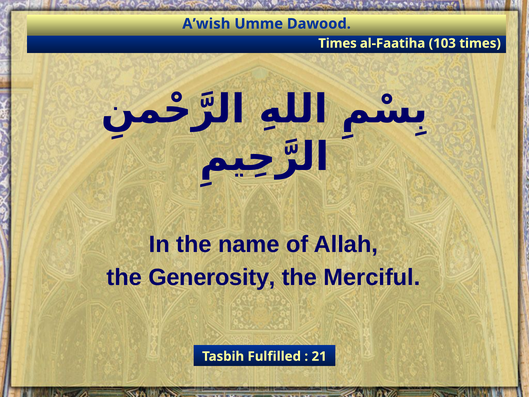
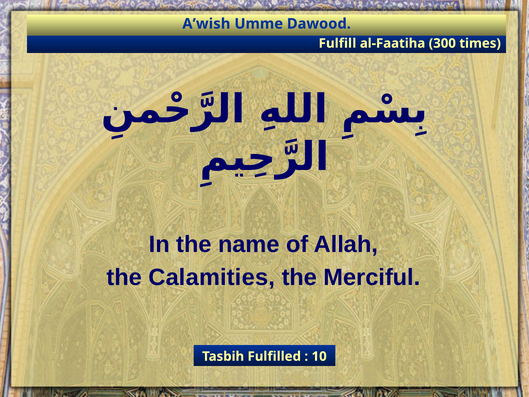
Times at (338, 43): Times -> Fulfill
103: 103 -> 300
Generosity: Generosity -> Calamities
21: 21 -> 10
